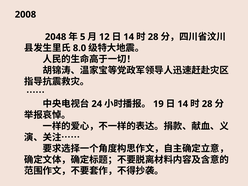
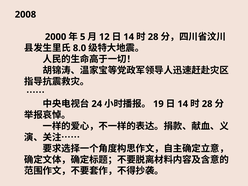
2048: 2048 -> 2000
